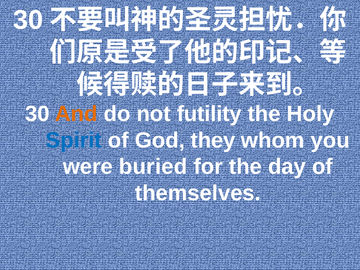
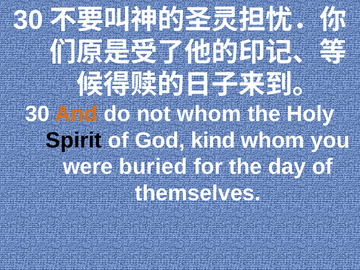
not futility: futility -> whom
Spirit colour: blue -> black
they: they -> kind
